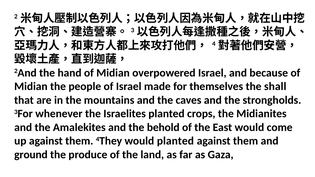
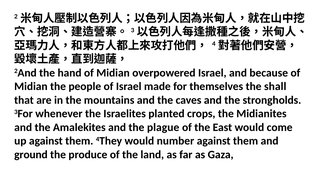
behold: behold -> plague
would planted: planted -> number
